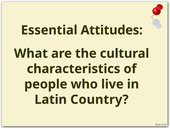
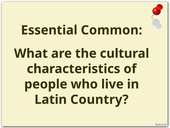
Attitudes: Attitudes -> Common
